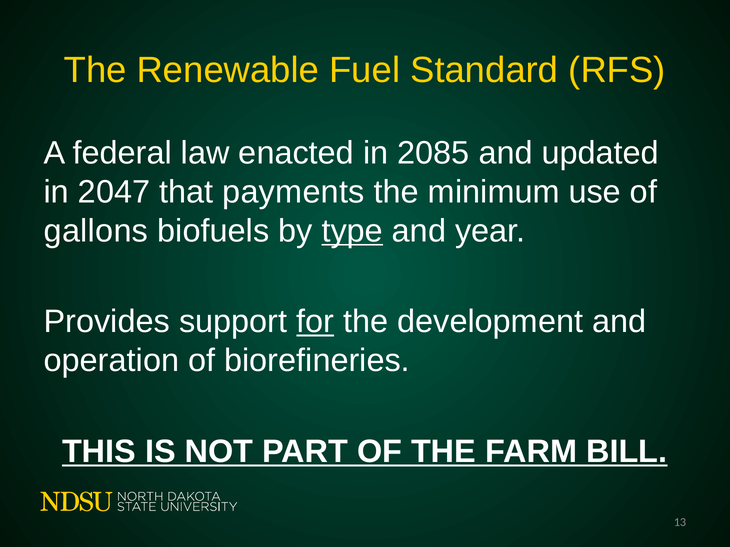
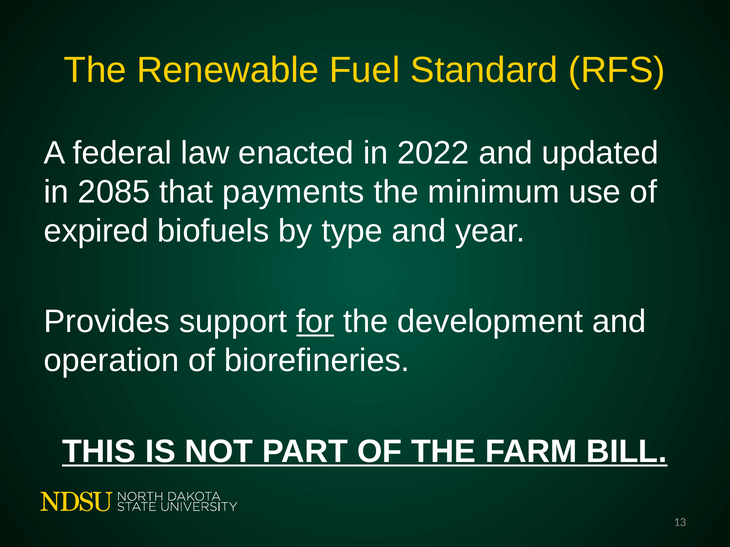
2085: 2085 -> 2022
2047: 2047 -> 2085
gallons: gallons -> expired
type underline: present -> none
